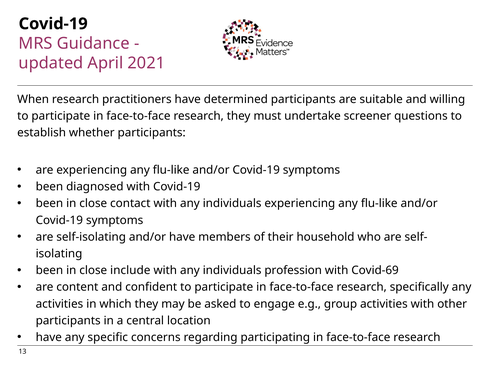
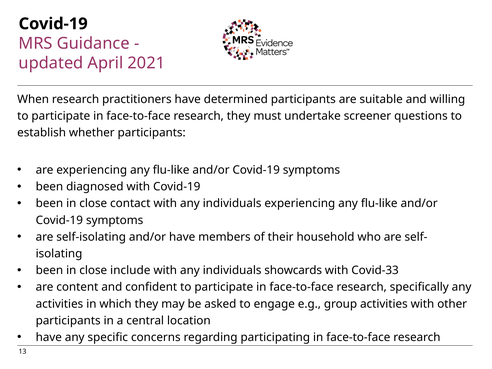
profession: profession -> showcards
Covid-69: Covid-69 -> Covid-33
